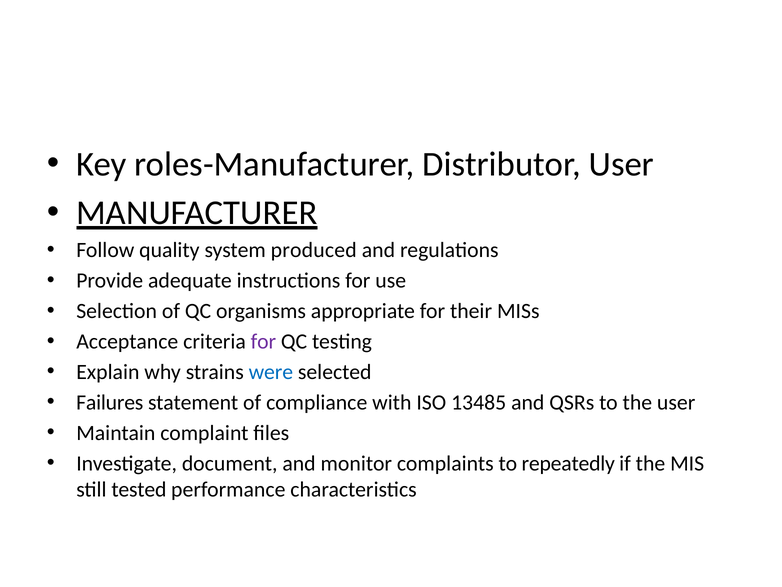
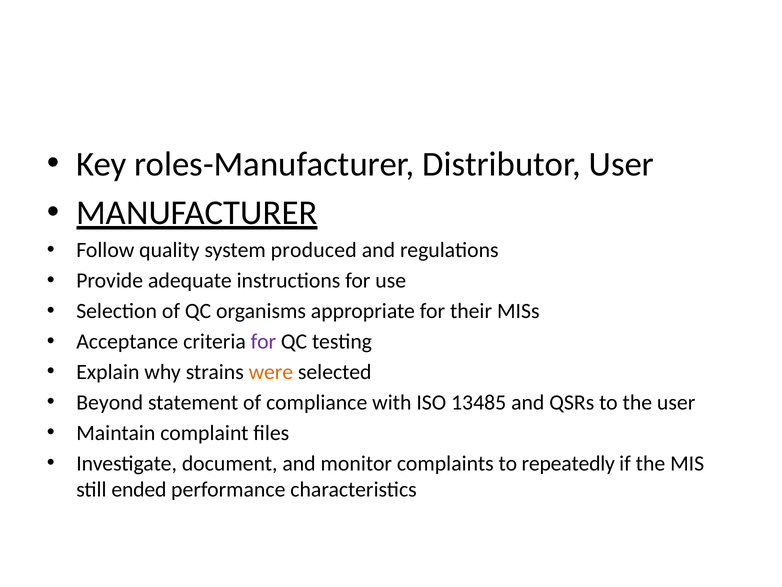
were colour: blue -> orange
Failures: Failures -> Beyond
tested: tested -> ended
